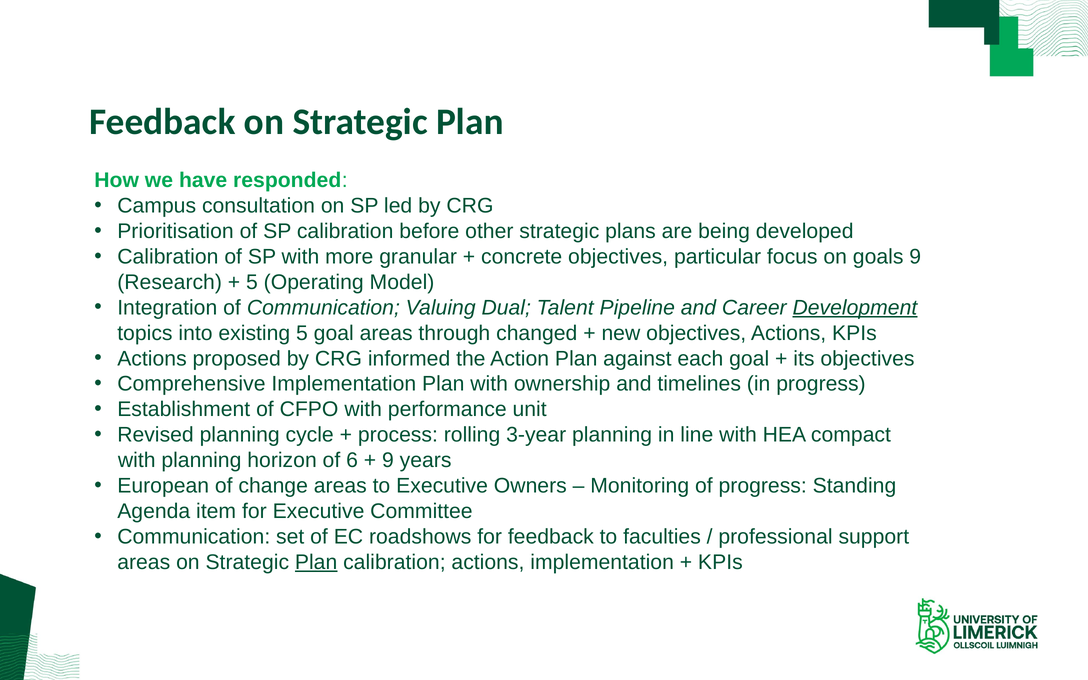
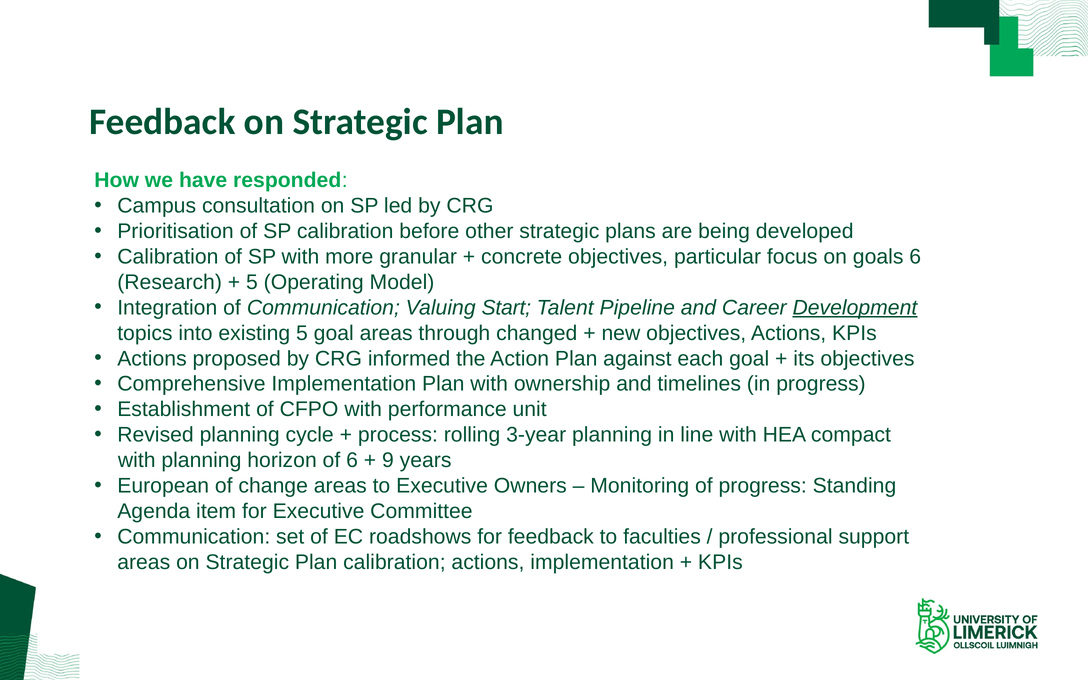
goals 9: 9 -> 6
Dual: Dual -> Start
Plan at (316, 562) underline: present -> none
